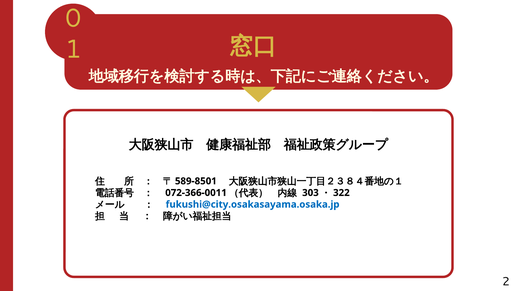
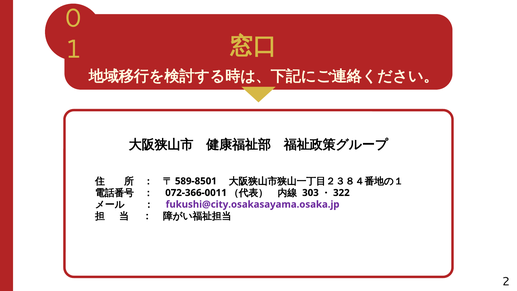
fukushi@city.osakasayama.osaka.jp colour: blue -> purple
